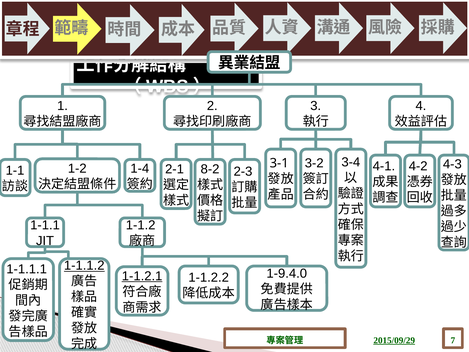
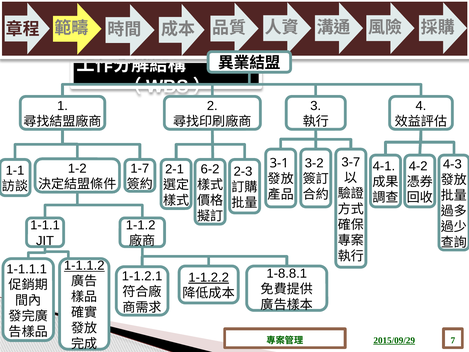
3-4: 3-4 -> 3-7
1-4: 1-4 -> 1-7
8-2: 8-2 -> 6-2
1-9.4.0: 1-9.4.0 -> 1-8.8.1
1-1.2.1 underline: present -> none
1-1.2.2 underline: none -> present
